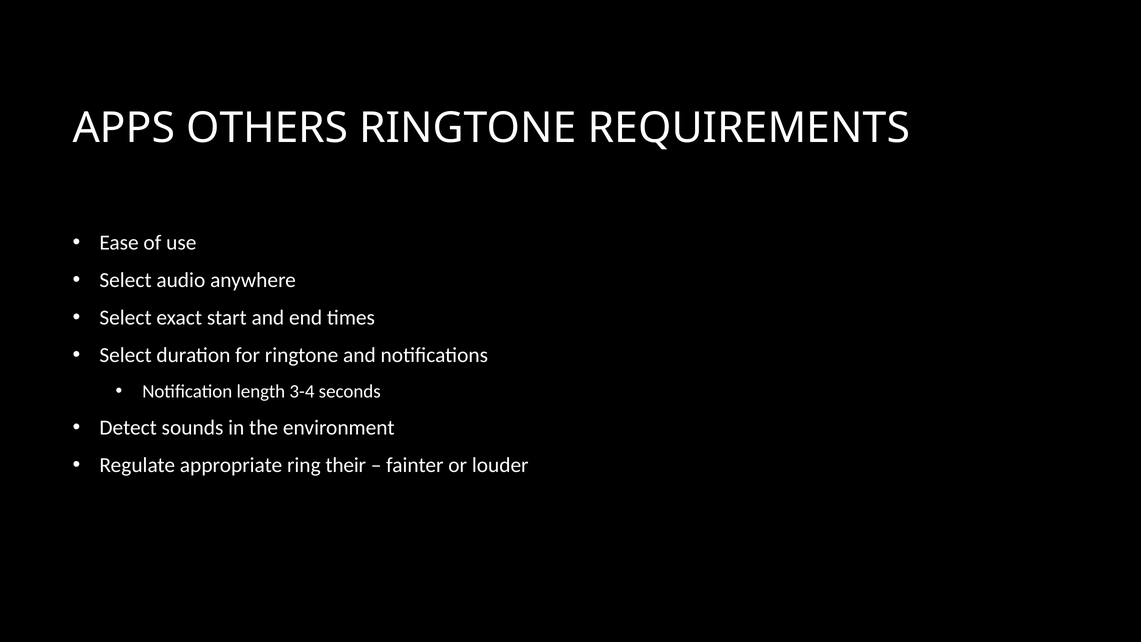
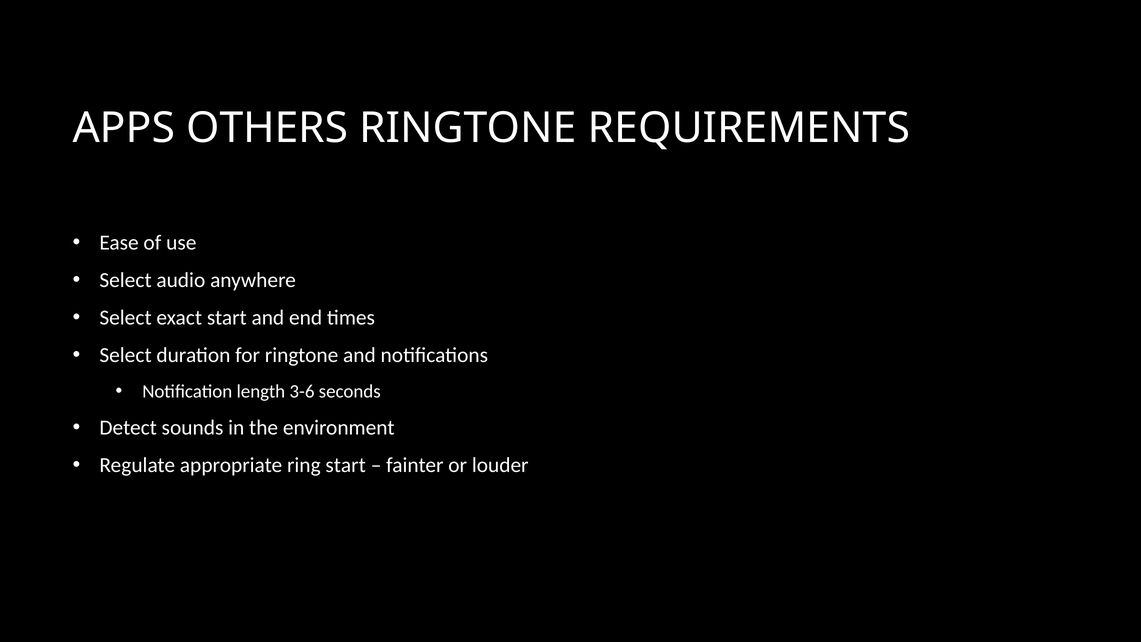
3-4: 3-4 -> 3-6
ring their: their -> start
